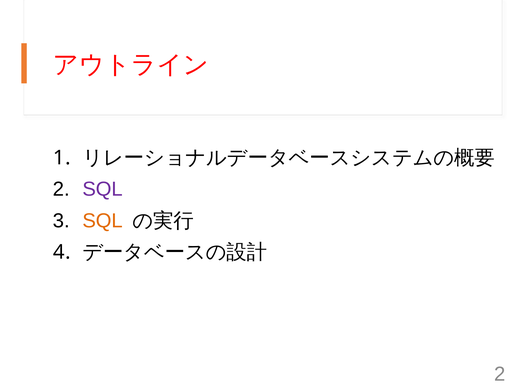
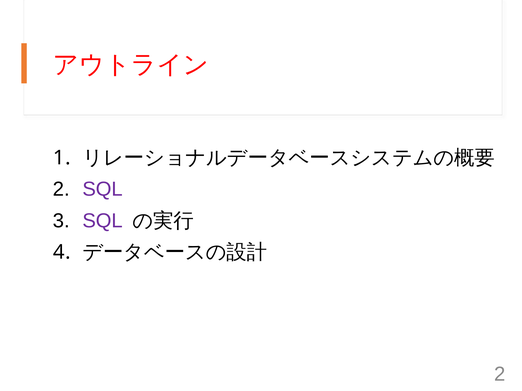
SQL at (103, 221) colour: orange -> purple
